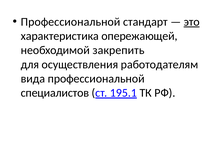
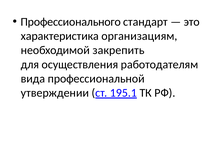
Профессиональной at (71, 22): Профессиональной -> Профессионального
это underline: present -> none
опережающей: опережающей -> организациям
специалистов: специалистов -> утверждении
